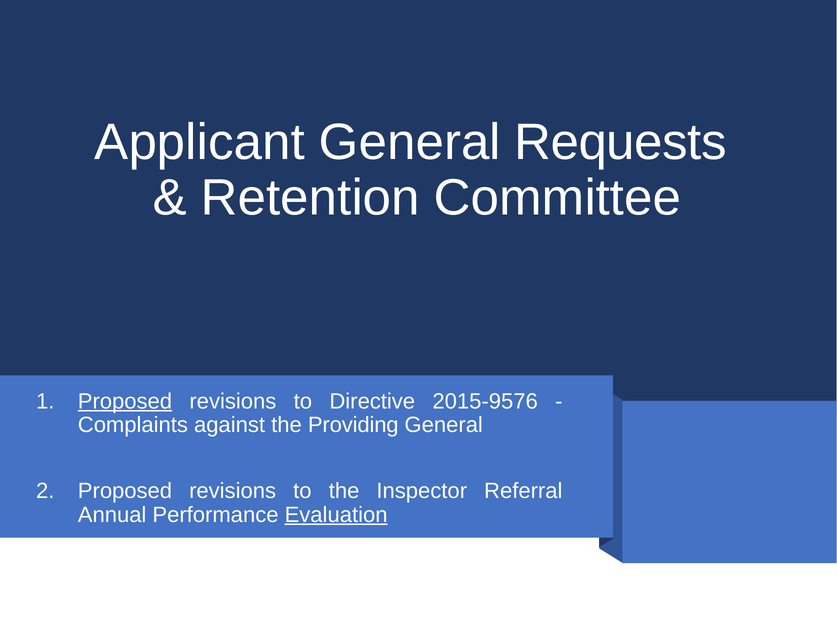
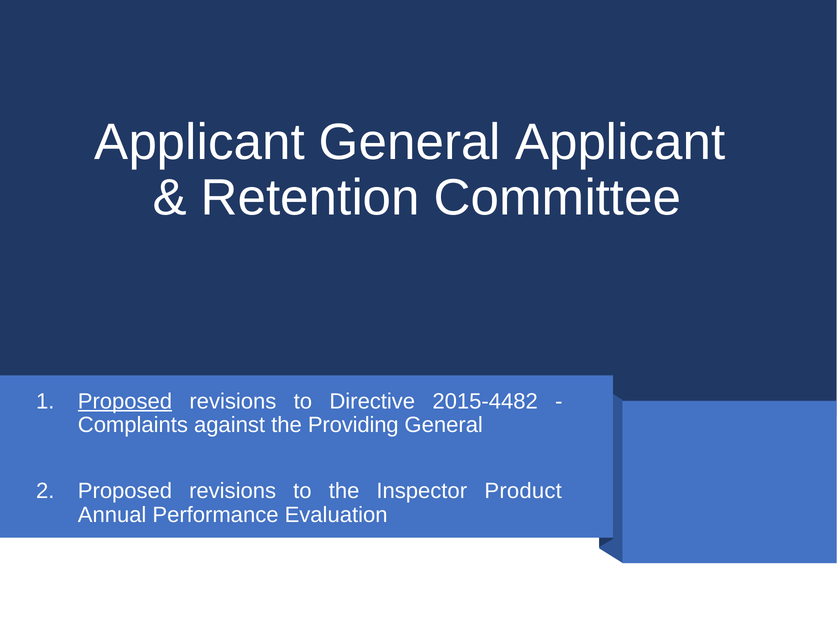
General Requests: Requests -> Applicant
2015-9576: 2015-9576 -> 2015-4482
Referral: Referral -> Product
Evaluation underline: present -> none
